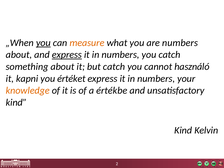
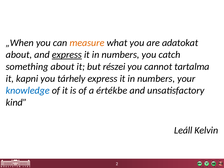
you at (43, 43) underline: present -> none
are numbers: numbers -> adatokat
but catch: catch -> részei
használó: használó -> tartalma
értéket: értéket -> tárhely
knowledge colour: orange -> blue
Kind at (183, 130): Kind -> Leáll
